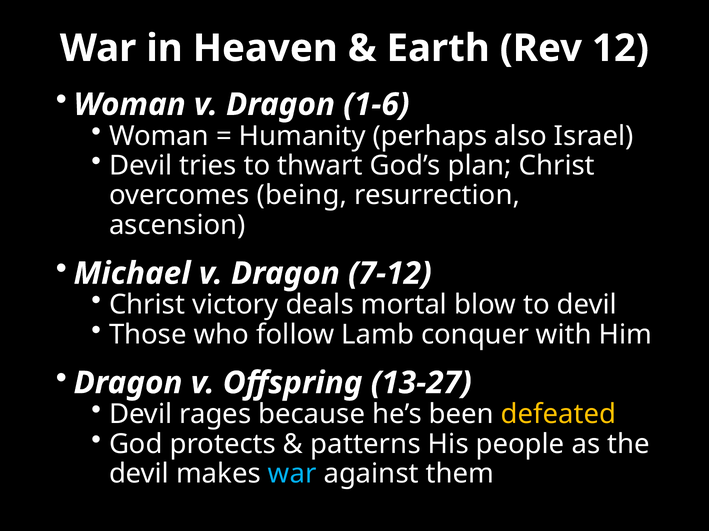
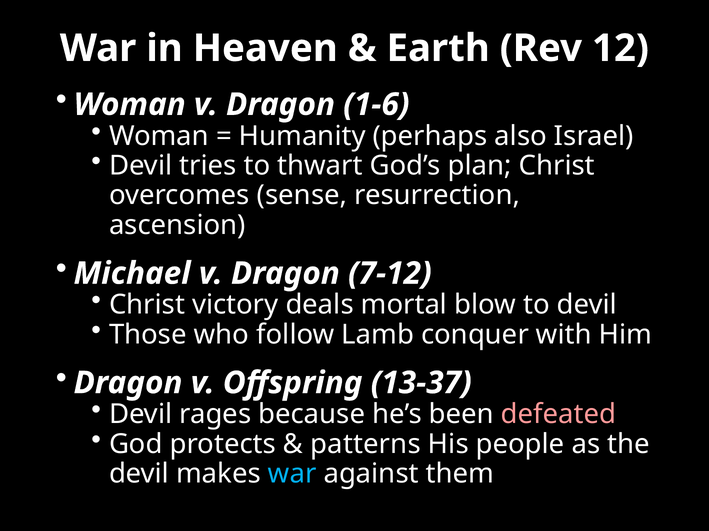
being: being -> sense
13-27: 13-27 -> 13-37
defeated colour: yellow -> pink
